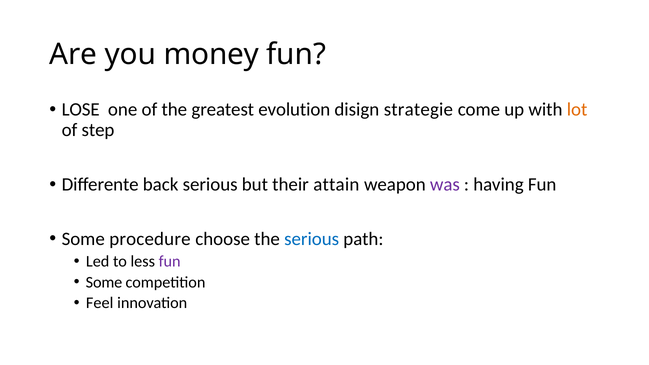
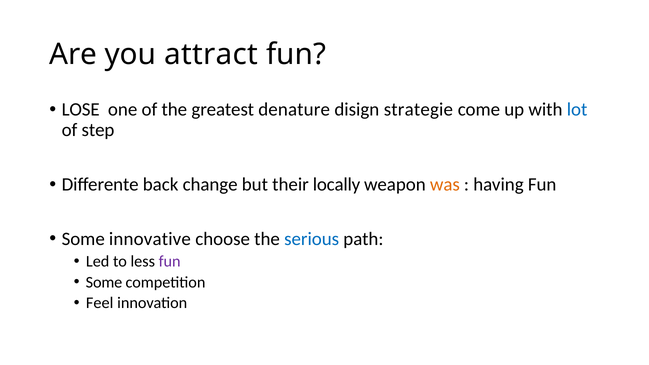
money: money -> attract
evolution: evolution -> denature
lot colour: orange -> blue
back serious: serious -> change
attain: attain -> locally
was colour: purple -> orange
procedure: procedure -> innovative
